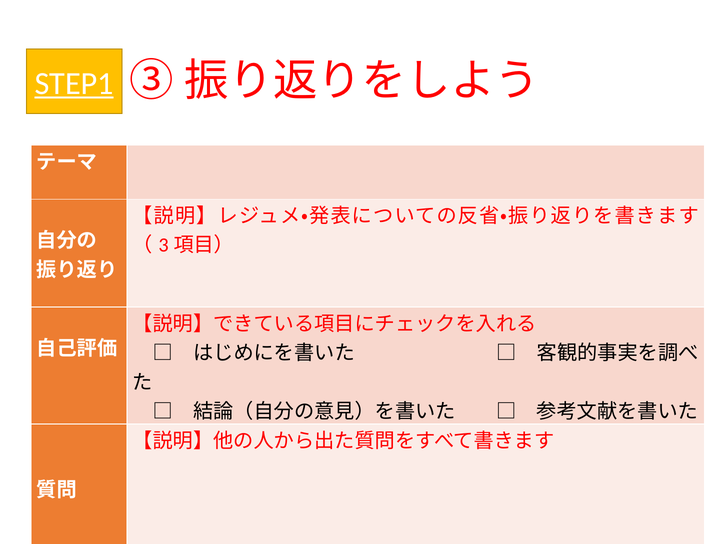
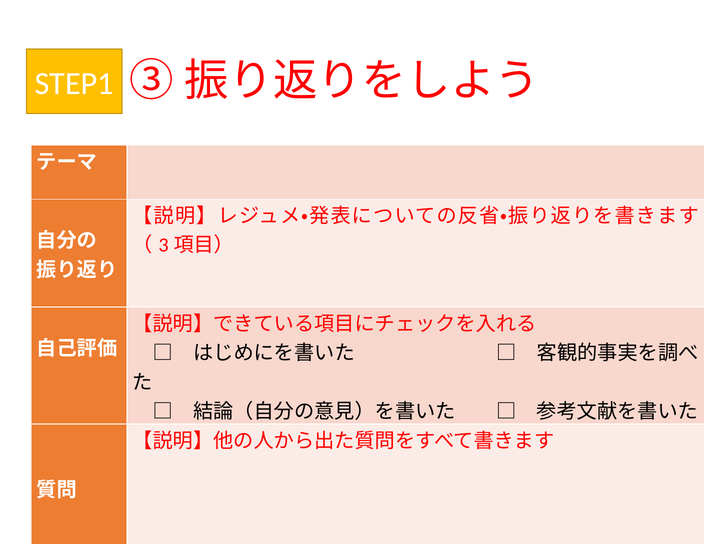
STEP1 underline: present -> none
